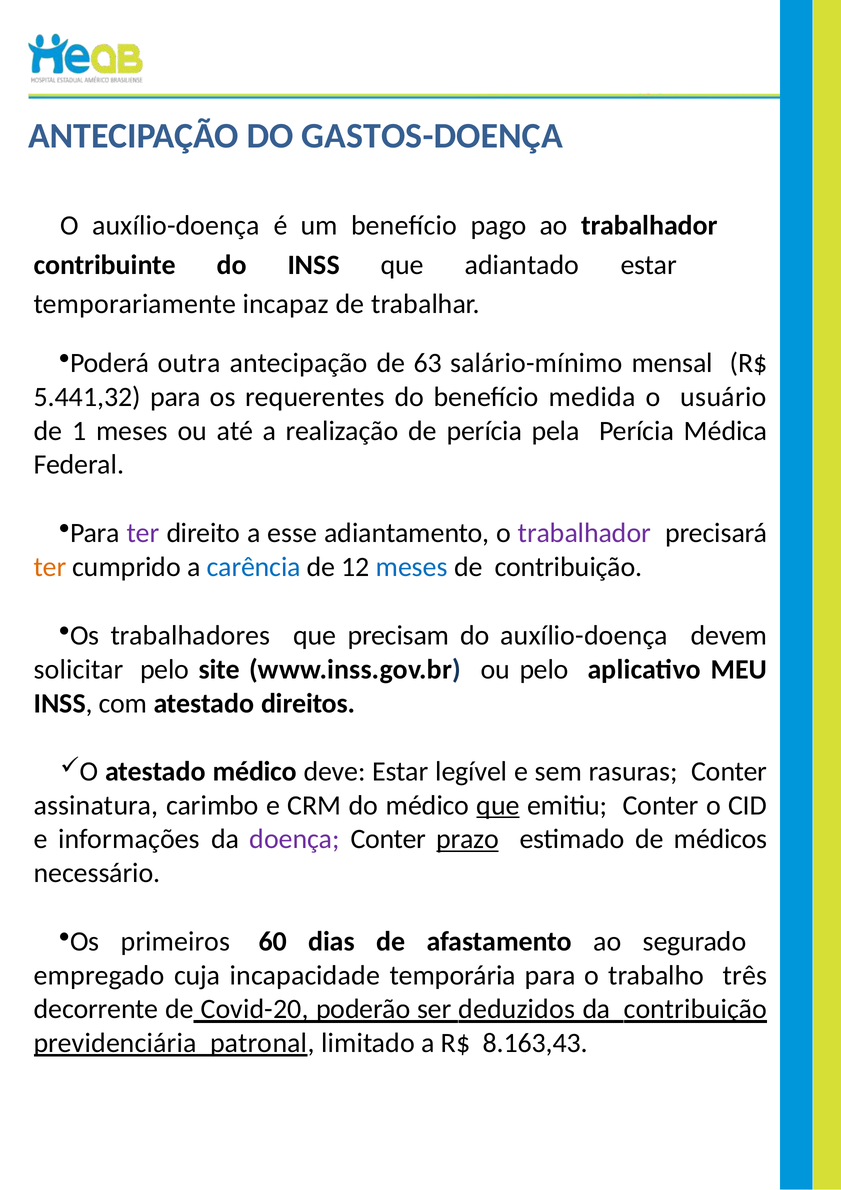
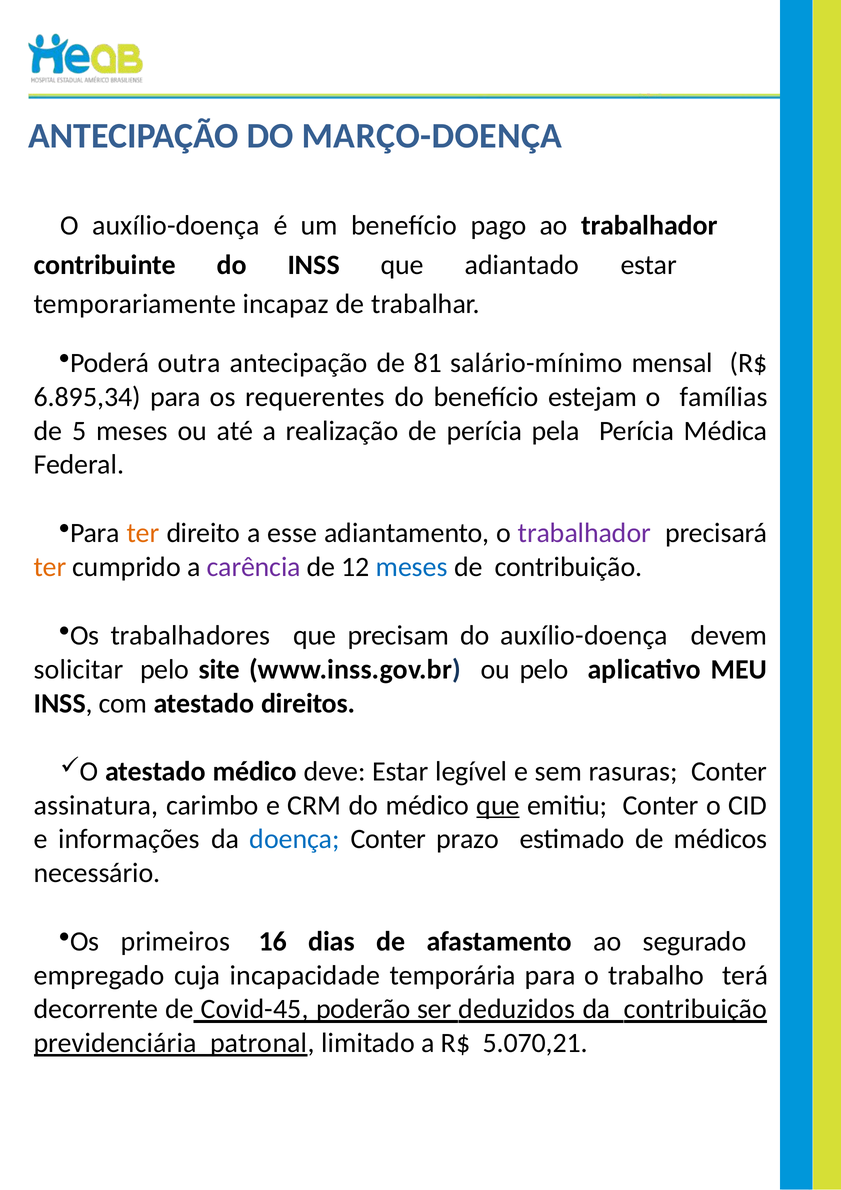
GASTOS-DOENÇA: GASTOS-DOENÇA -> MARÇO-DOENÇA
63: 63 -> 81
5.441,32: 5.441,32 -> 6.895,34
medida: medida -> estejam
usuário: usuário -> famílias
1: 1 -> 5
ter at (143, 533) colour: purple -> orange
carência colour: blue -> purple
doença colour: purple -> blue
prazo underline: present -> none
60: 60 -> 16
três: três -> terá
Covid-20: Covid-20 -> Covid-45
8.163,43: 8.163,43 -> 5.070,21
